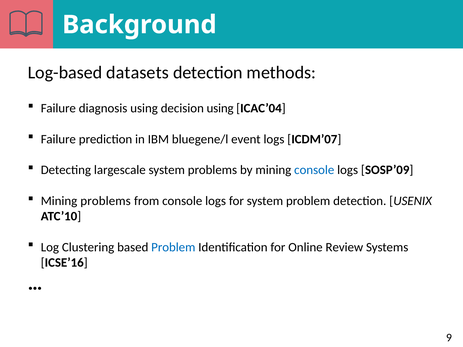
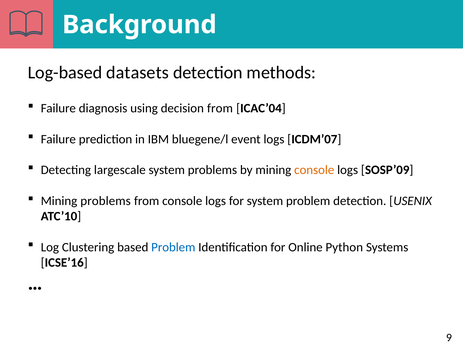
decision using: using -> from
console at (314, 170) colour: blue -> orange
Review: Review -> Python
